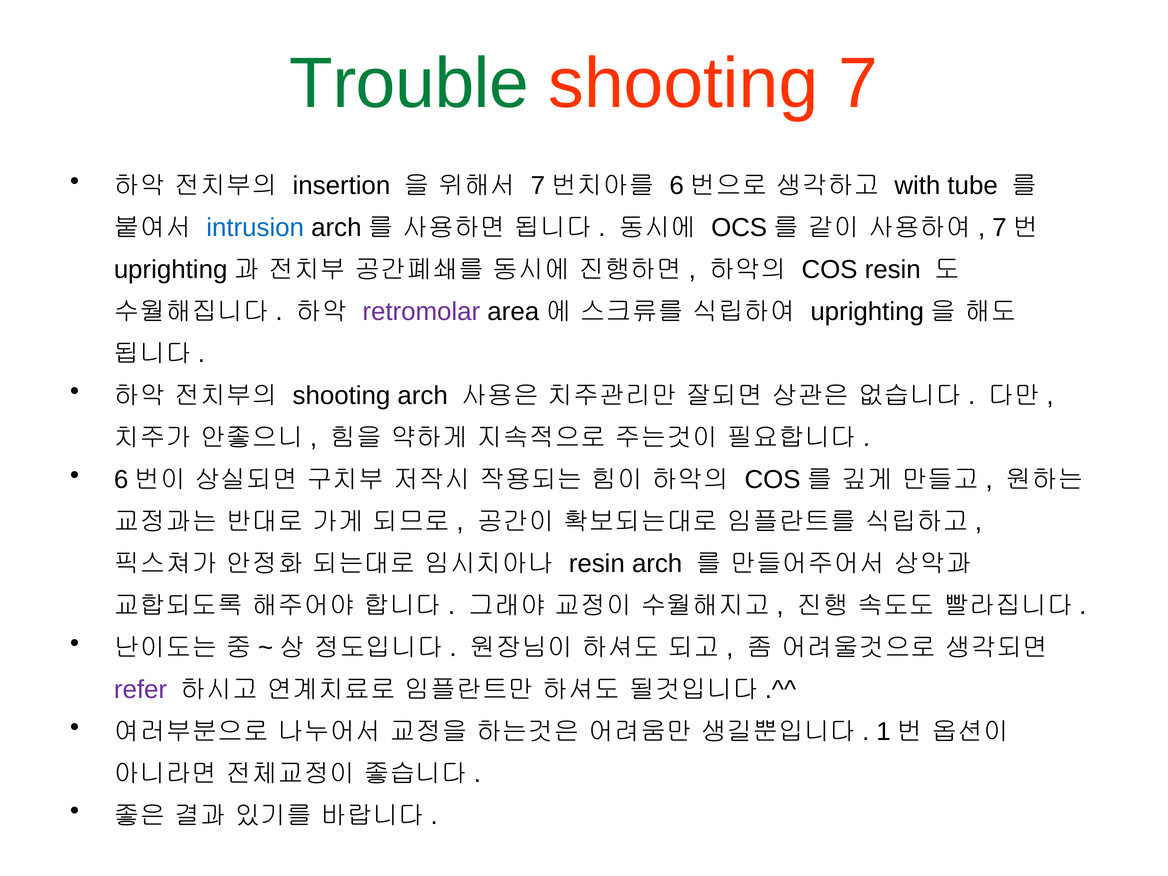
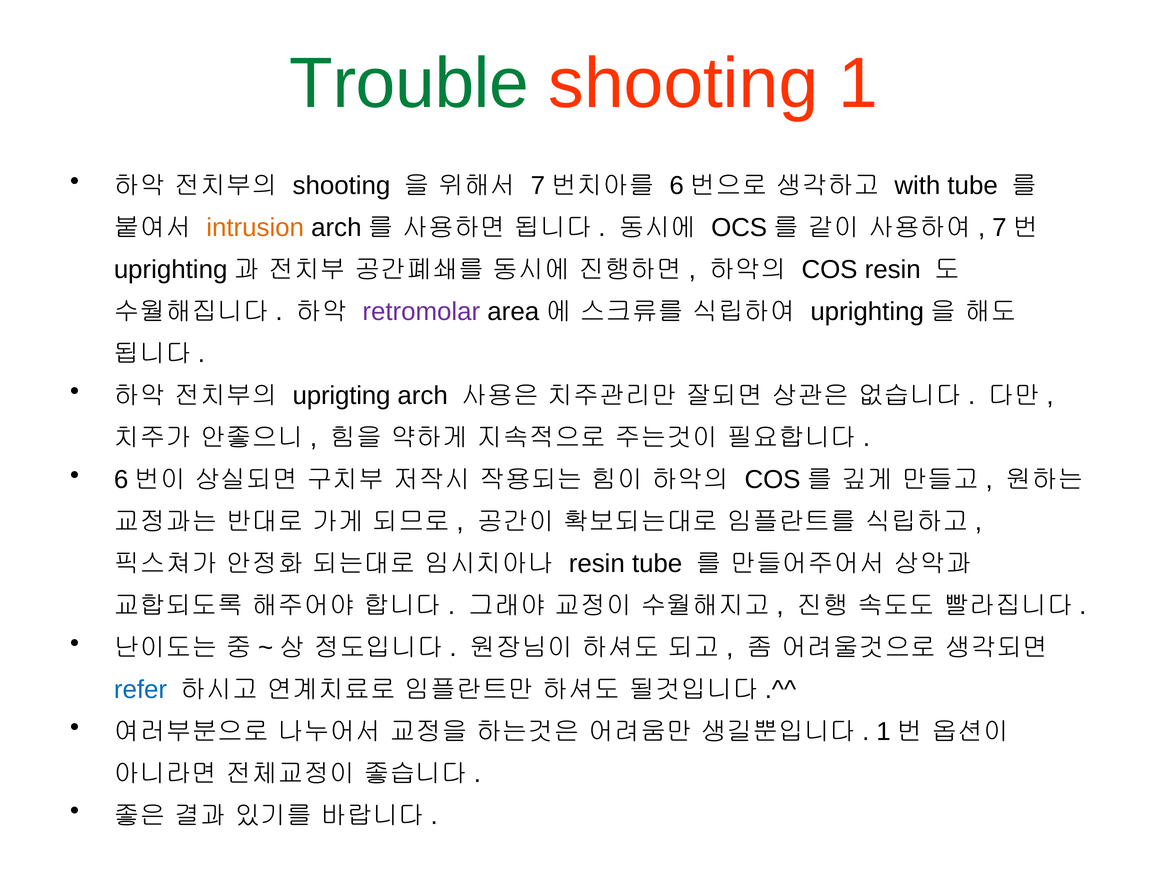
7: 7 -> 1
insertion at (341, 186): insertion -> shooting
intrusion colour: blue -> orange
shooting at (341, 396): shooting -> uprigting
resin arch: arch -> tube
refer colour: purple -> blue
